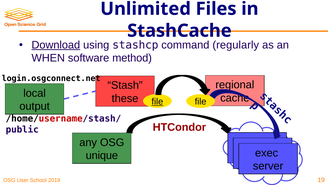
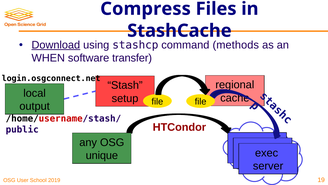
Unlimited: Unlimited -> Compress
regularly: regularly -> methods
method: method -> transfer
these: these -> setup
file at (157, 101) underline: present -> none
